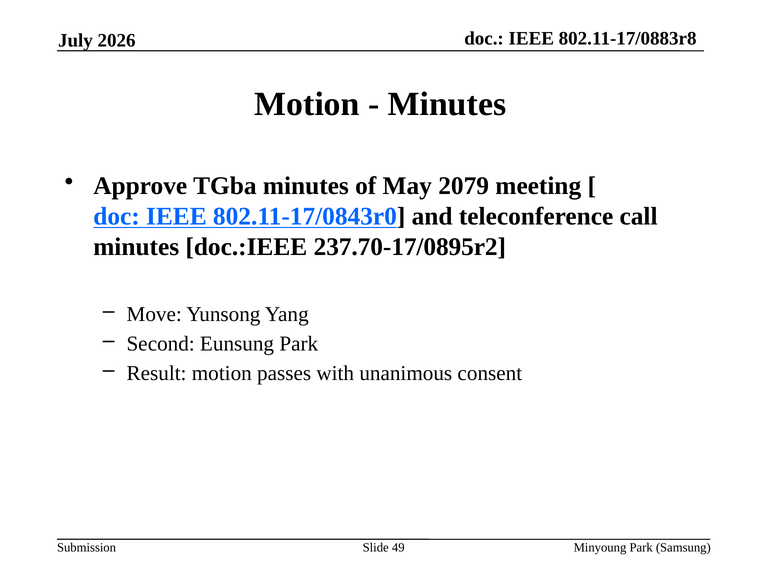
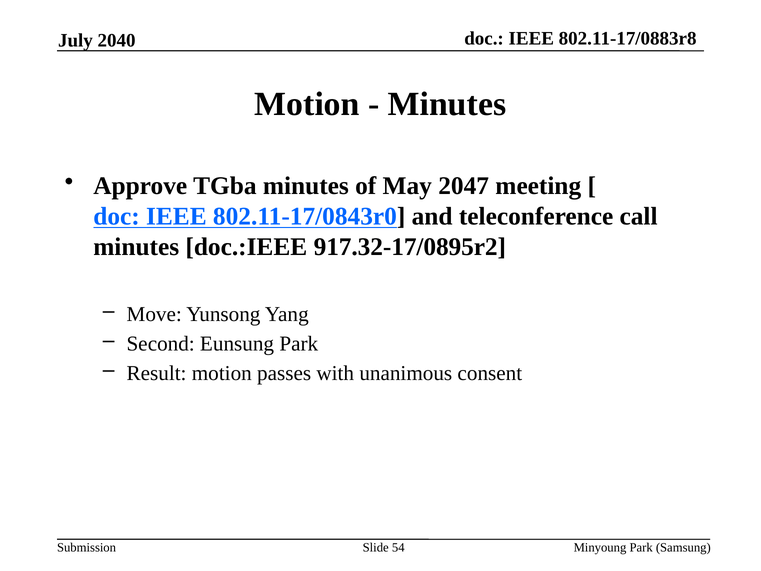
2026: 2026 -> 2040
2079: 2079 -> 2047
237.70-17/0895r2: 237.70-17/0895r2 -> 917.32-17/0895r2
49: 49 -> 54
